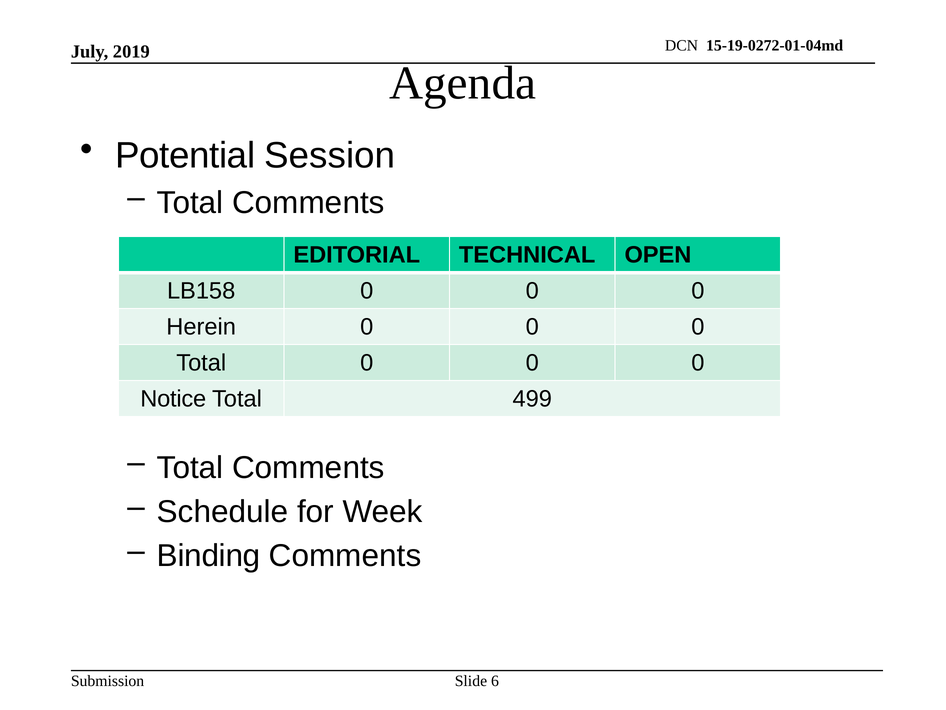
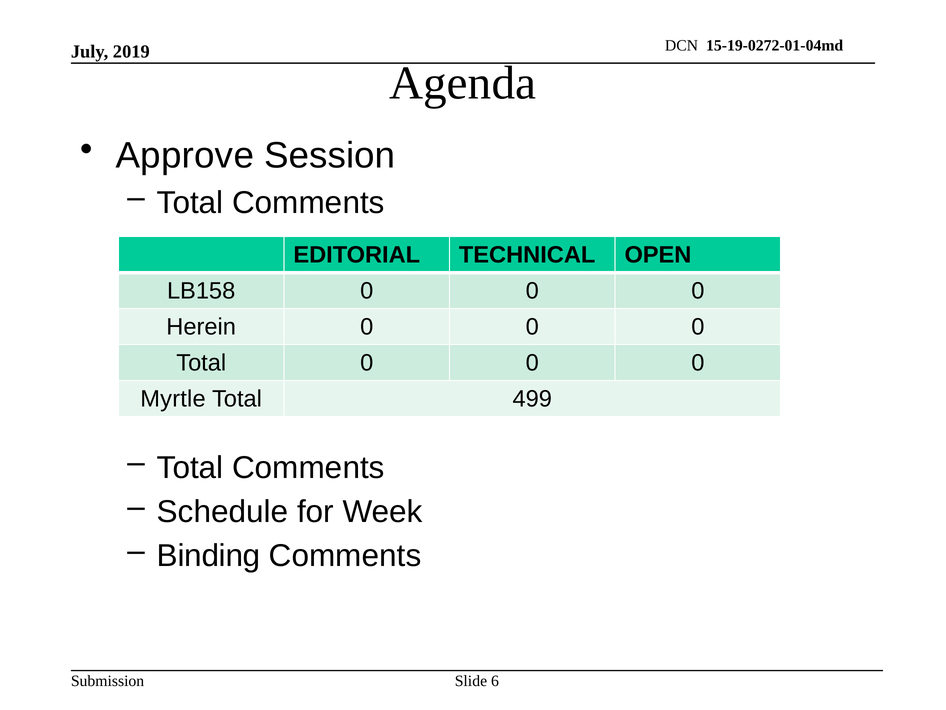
Potential: Potential -> Approve
Notice: Notice -> Myrtle
